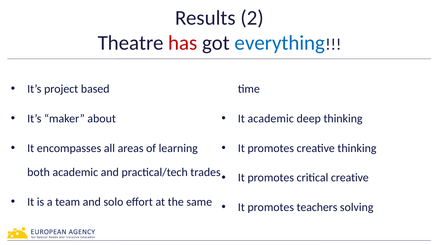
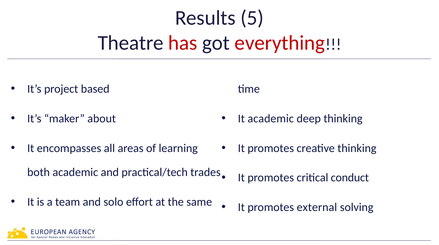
2: 2 -> 5
everything colour: blue -> red
critical creative: creative -> conduct
teachers: teachers -> external
